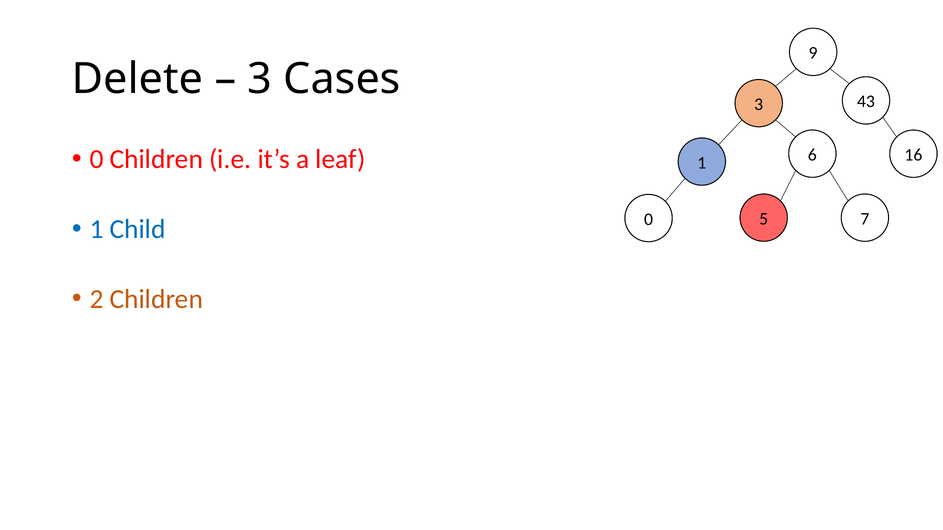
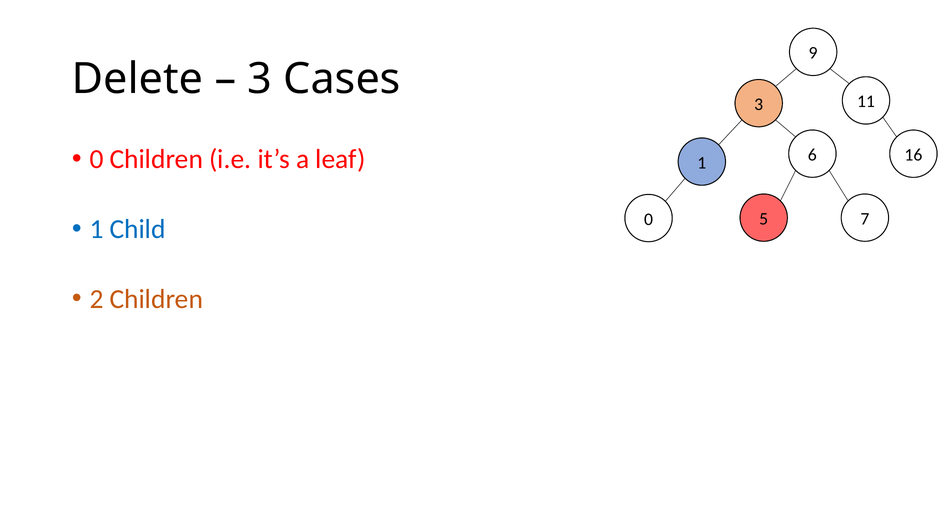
43: 43 -> 11
